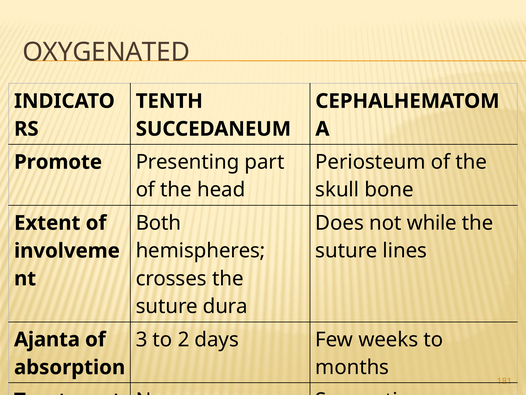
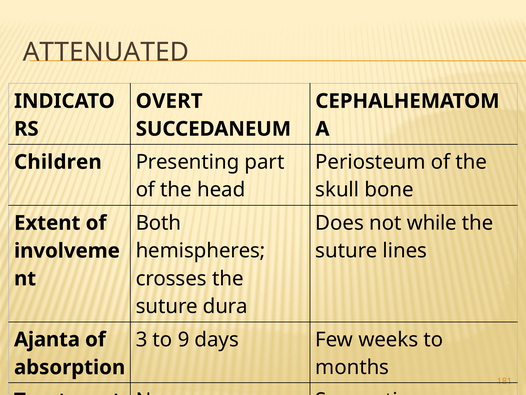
OXYGENATED: OXYGENATED -> ATTENUATED
TENTH: TENTH -> OVERT
Promote: Promote -> Children
2: 2 -> 9
